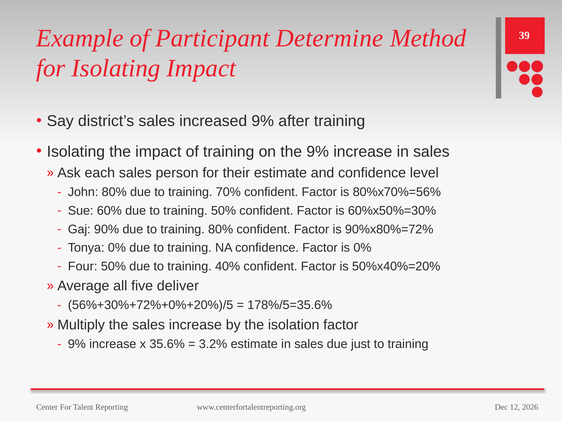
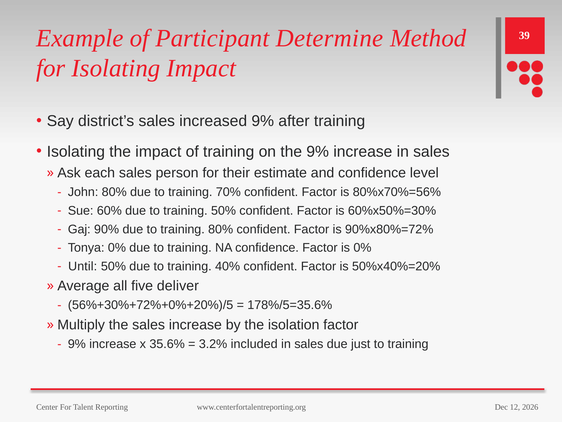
Four: Four -> Until
3.2% estimate: estimate -> included
